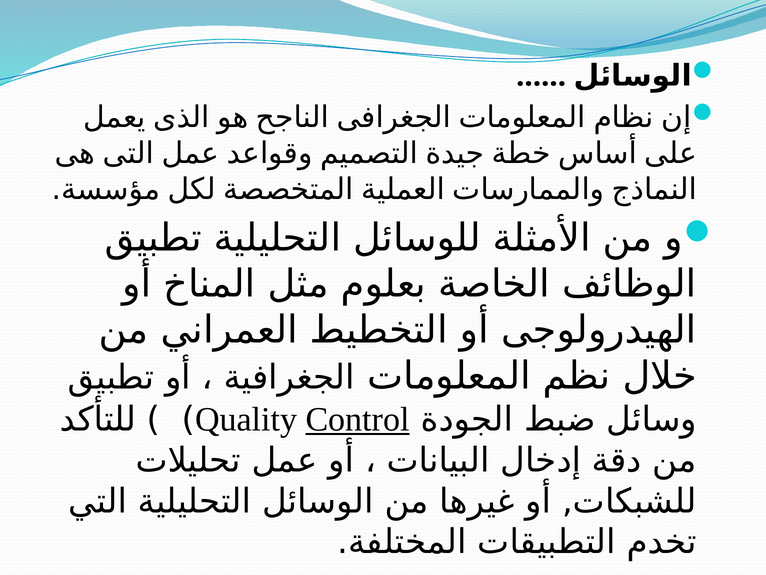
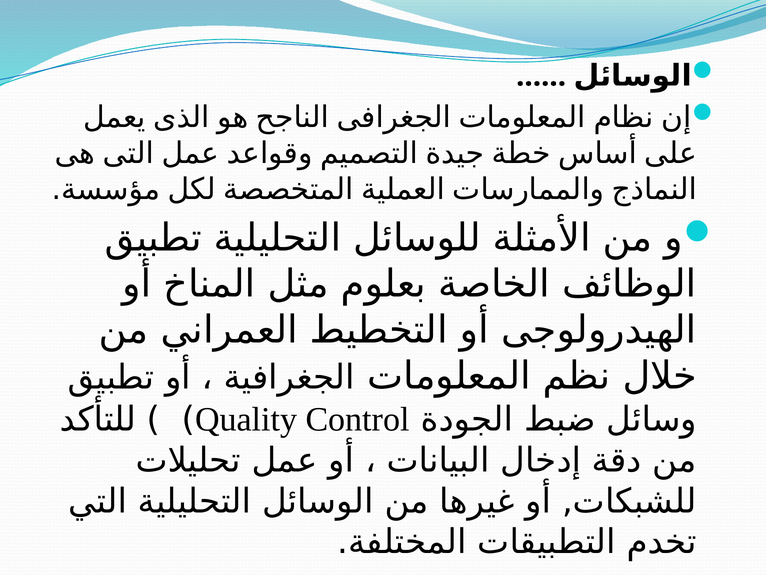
Control underline: present -> none
